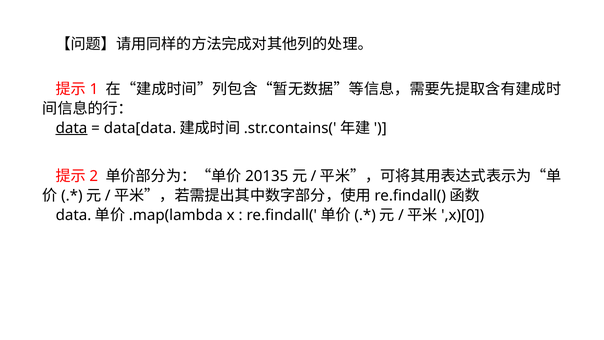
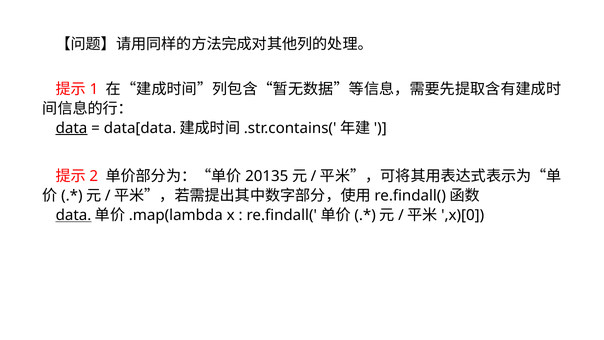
data at (74, 215) underline: none -> present
